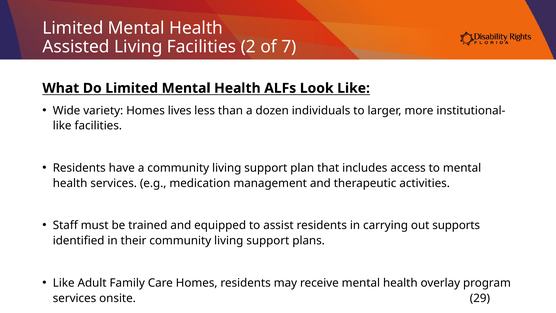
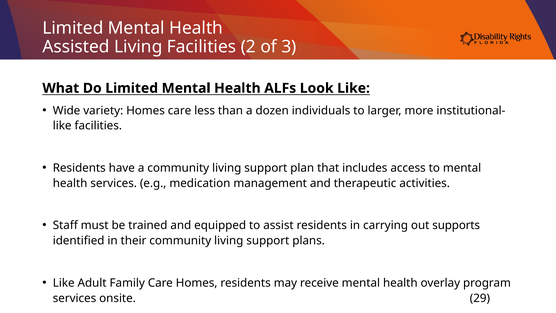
7: 7 -> 3
Homes lives: lives -> care
